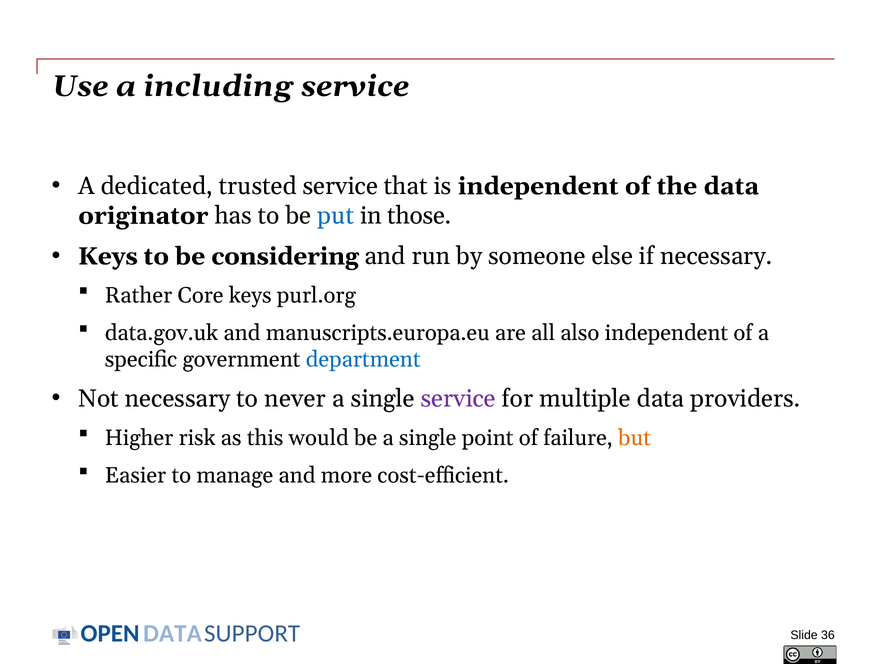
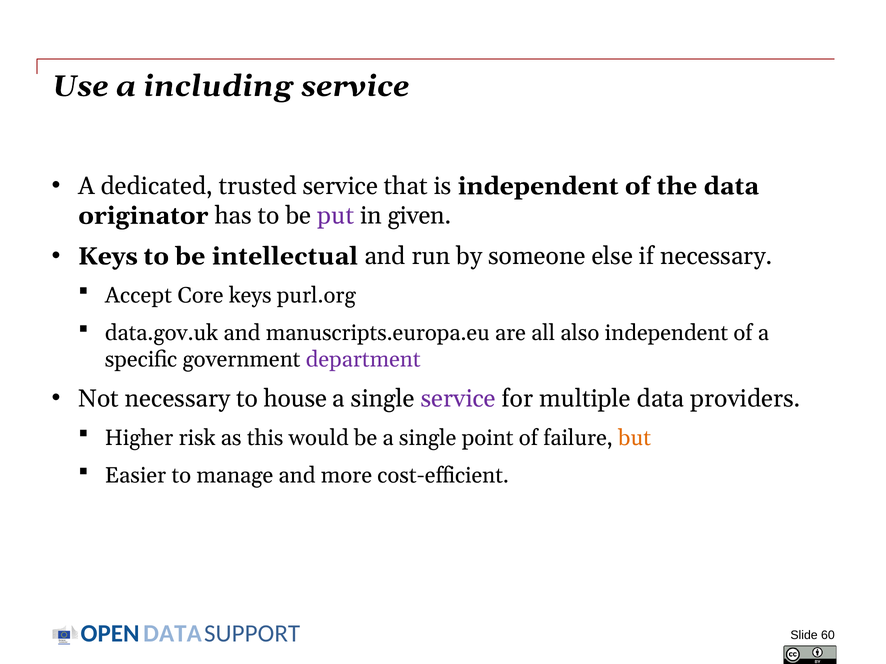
put colour: blue -> purple
those: those -> given
considering: considering -> intellectual
Rather: Rather -> Accept
department colour: blue -> purple
never: never -> house
36: 36 -> 60
